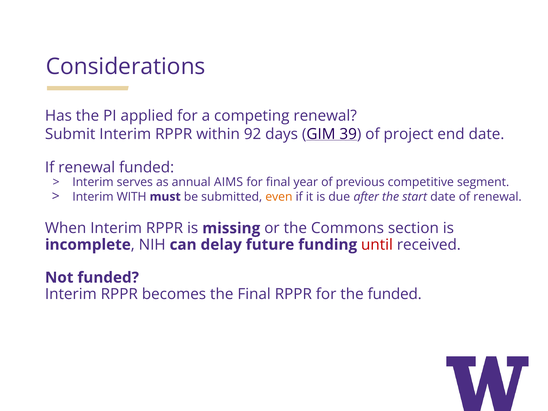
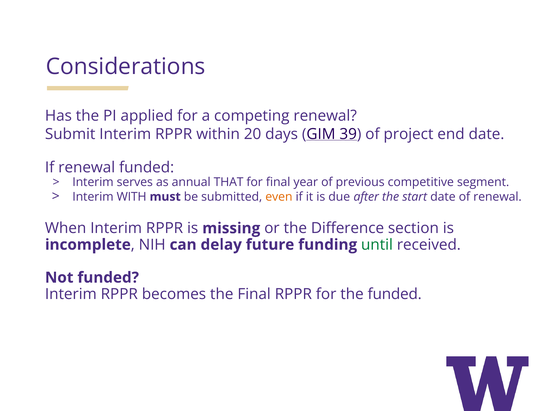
92: 92 -> 20
AIMS: AIMS -> THAT
Commons: Commons -> Difference
until colour: red -> green
